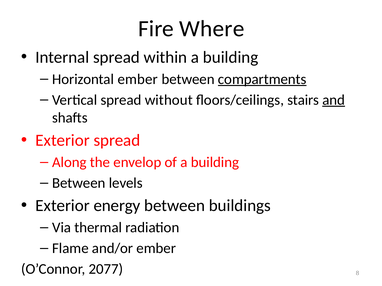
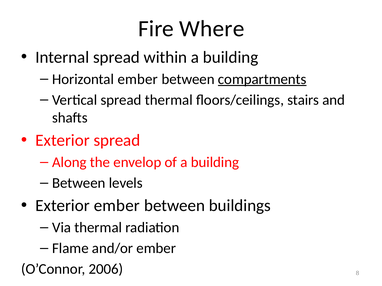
spread without: without -> thermal
and underline: present -> none
Exterior energy: energy -> ember
2077: 2077 -> 2006
